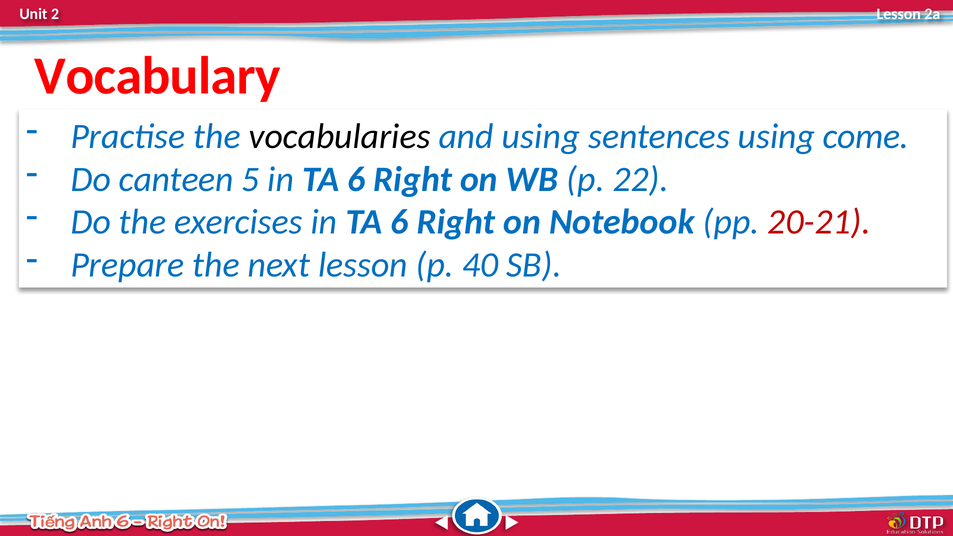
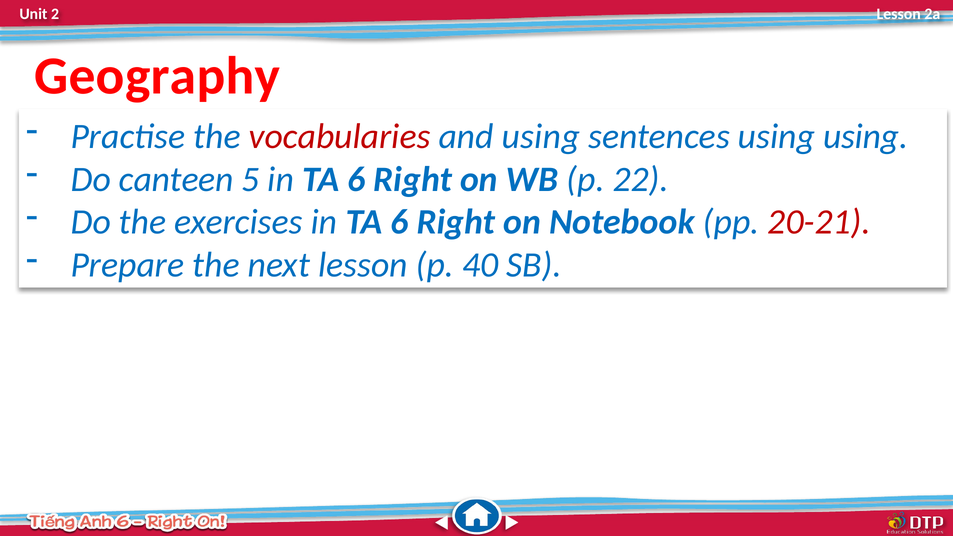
Vocabulary: Vocabulary -> Geography
vocabularies colour: black -> red
using come: come -> using
